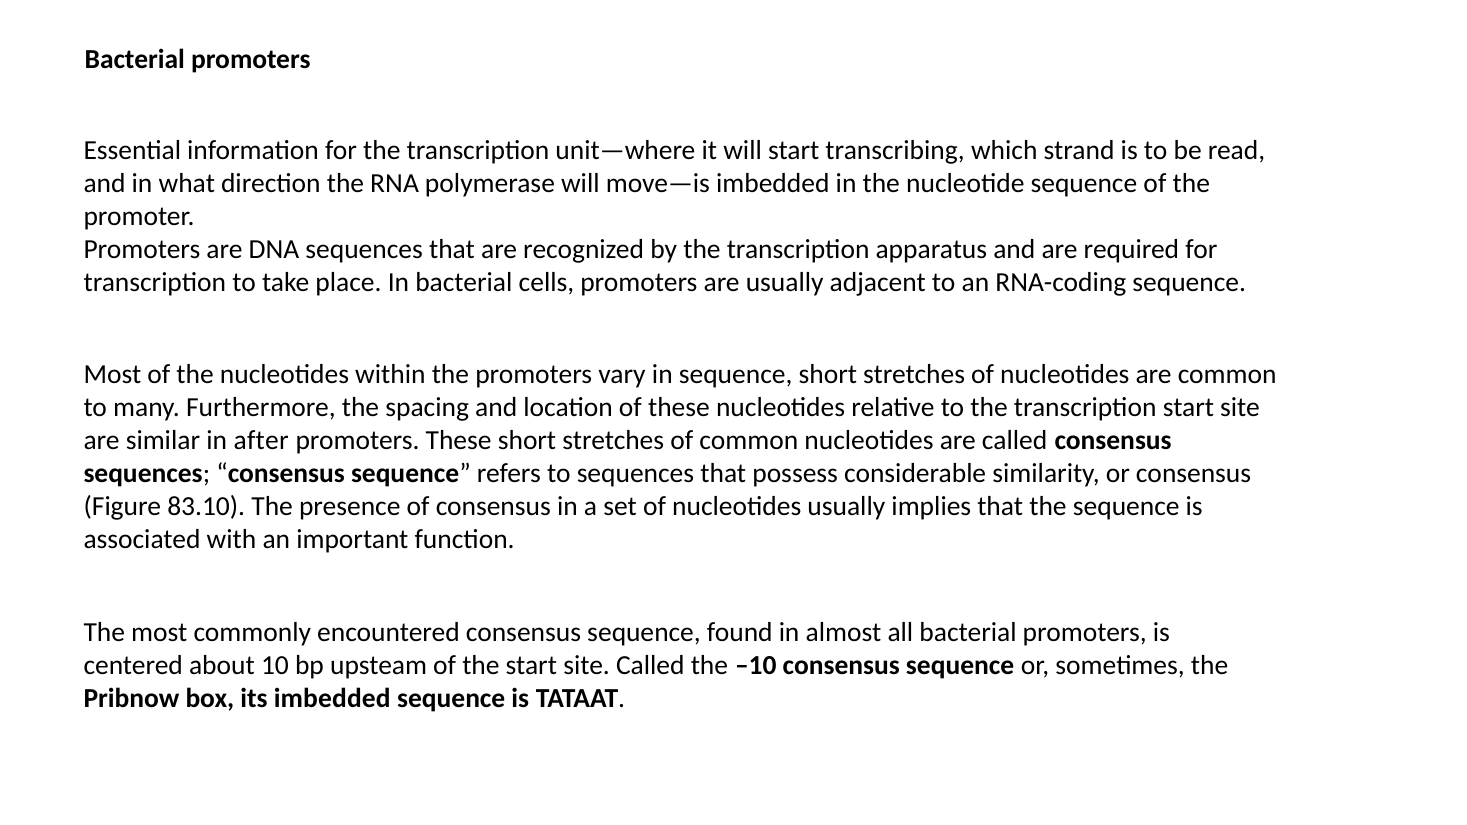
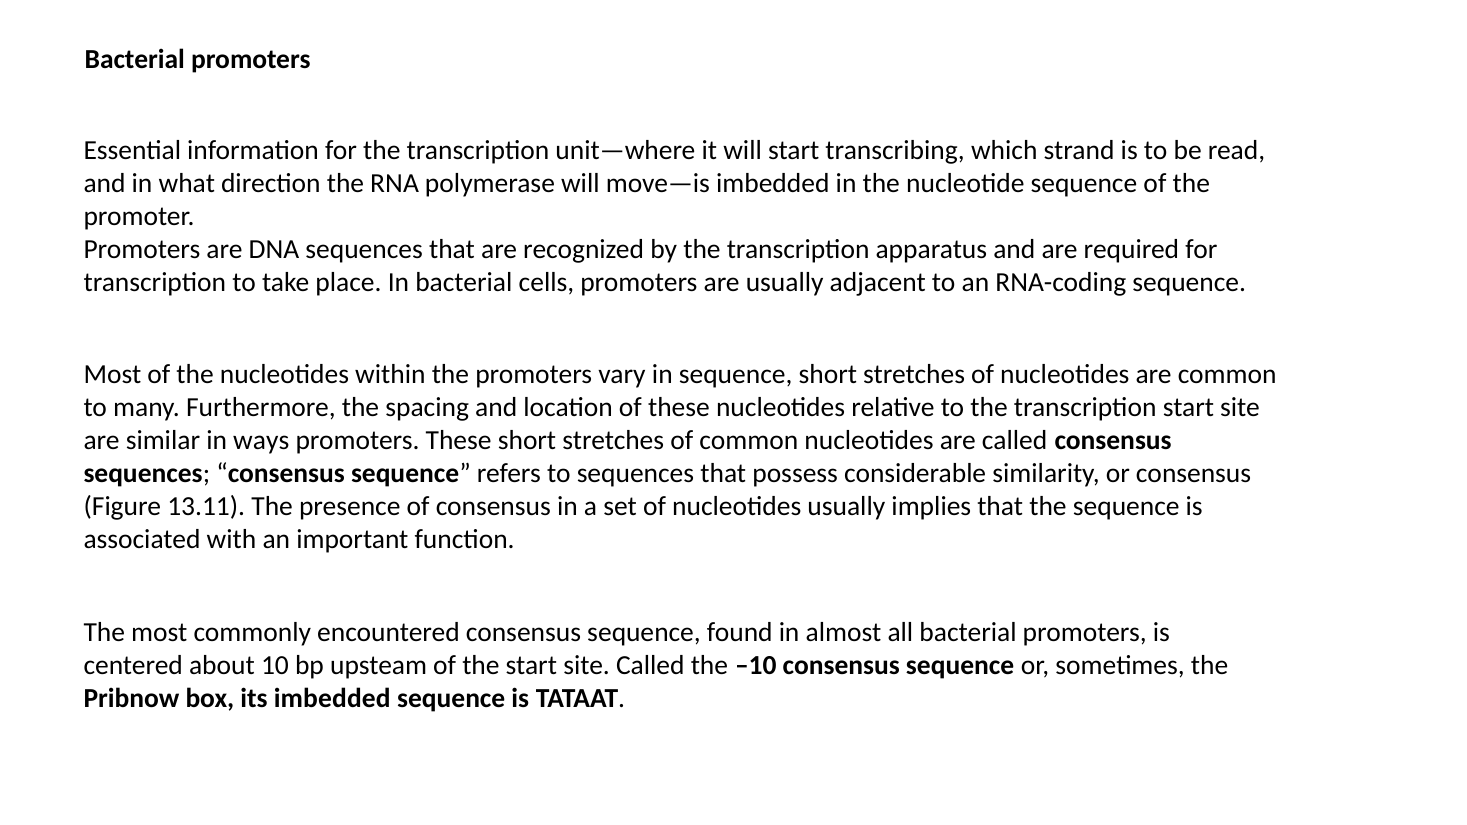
after: after -> ways
83.10: 83.10 -> 13.11
